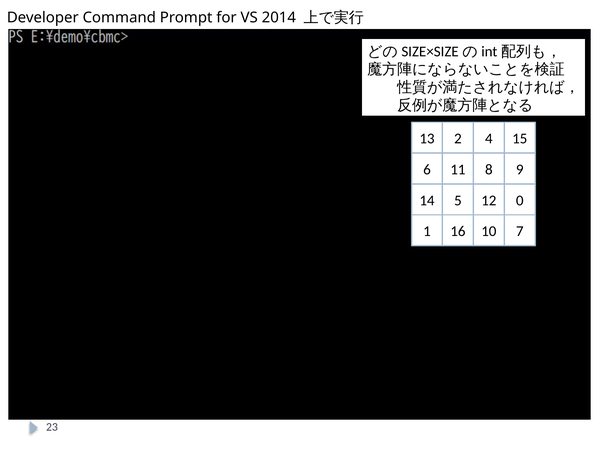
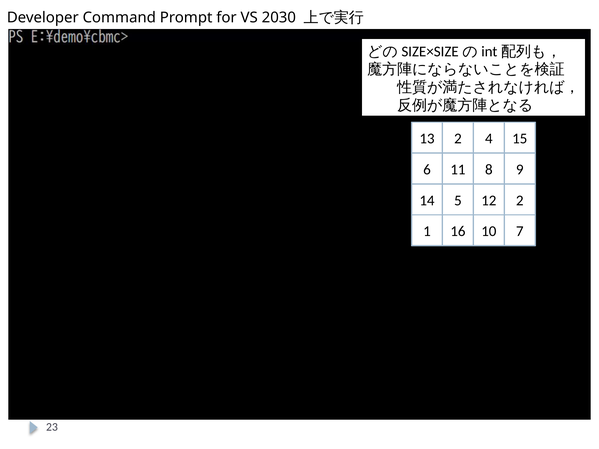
2014: 2014 -> 2030
12 0: 0 -> 2
